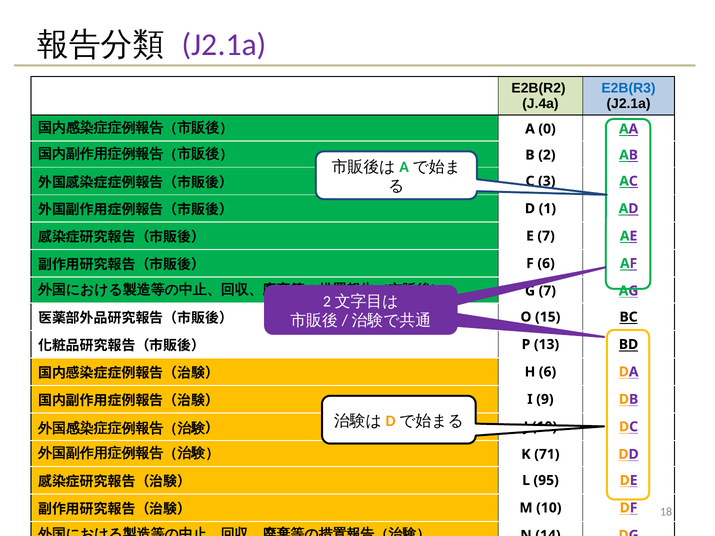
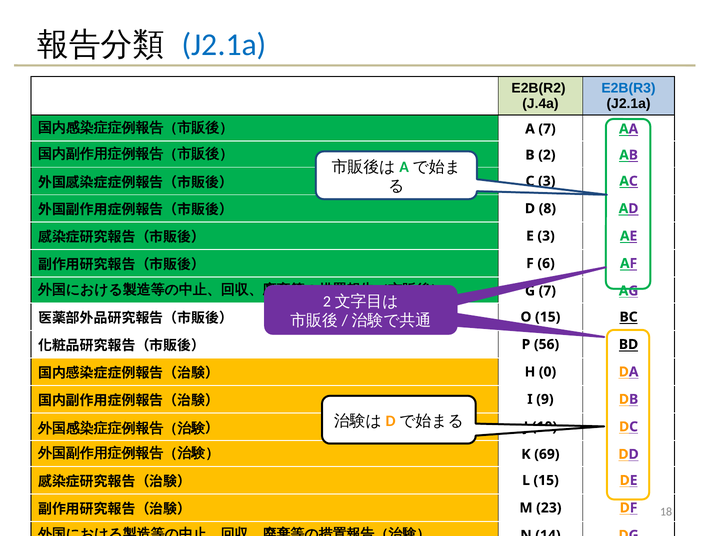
J2.1a at (224, 45) colour: purple -> blue
A 0: 0 -> 7
1: 1 -> 8
E 7: 7 -> 3
13: 13 -> 56
H 6: 6 -> 0
71: 71 -> 69
L 95: 95 -> 15
M 10: 10 -> 23
